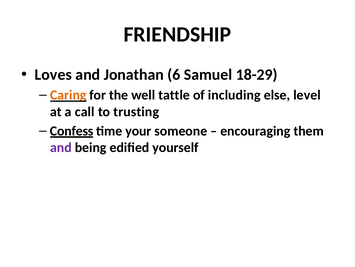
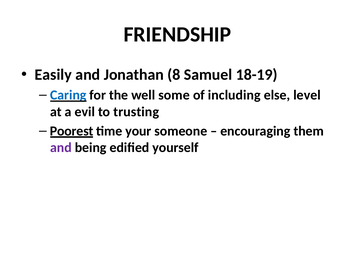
Loves: Loves -> Easily
6: 6 -> 8
18-29: 18-29 -> 18-19
Caring colour: orange -> blue
tattle: tattle -> some
call: call -> evil
Confess: Confess -> Poorest
